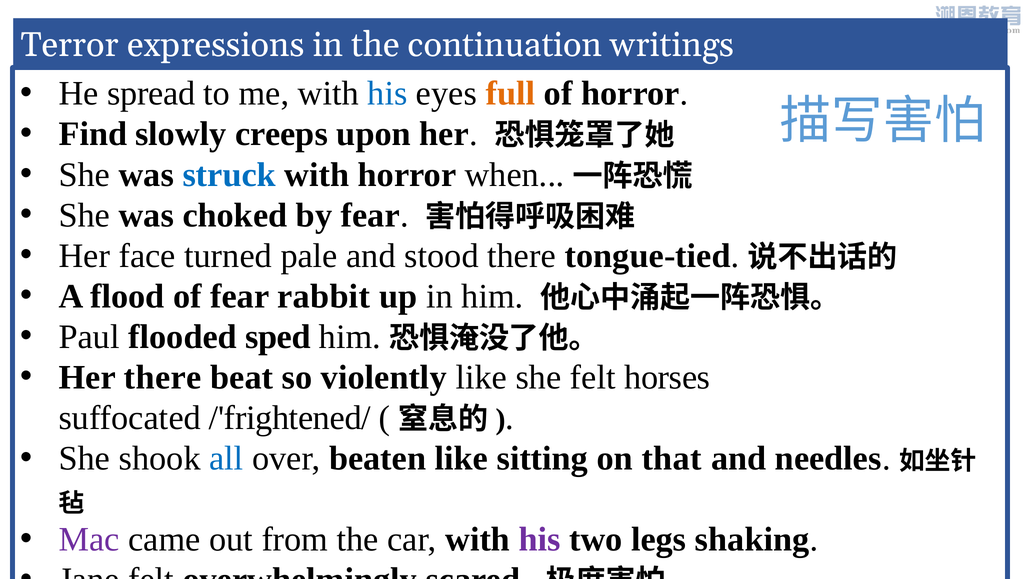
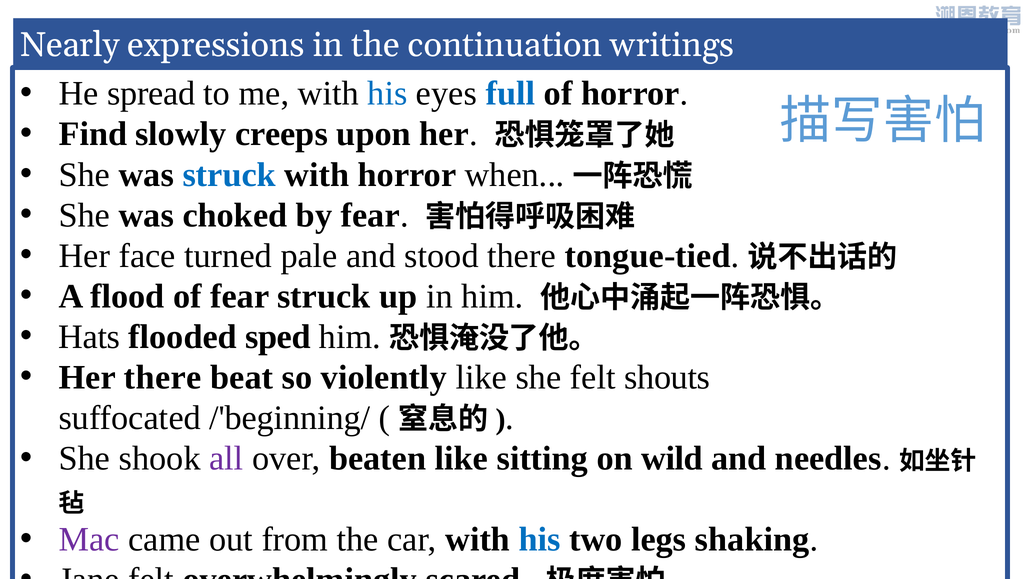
Terror: Terror -> Nearly
full colour: orange -> blue
fear rabbit: rabbit -> struck
Paul: Paul -> Hats
horses: horses -> shouts
/'frightened/: /'frightened/ -> /'beginning/
all colour: blue -> purple
that: that -> wild
his at (540, 539) colour: purple -> blue
